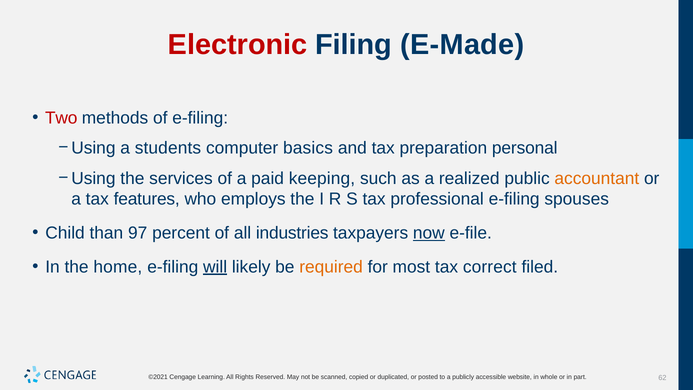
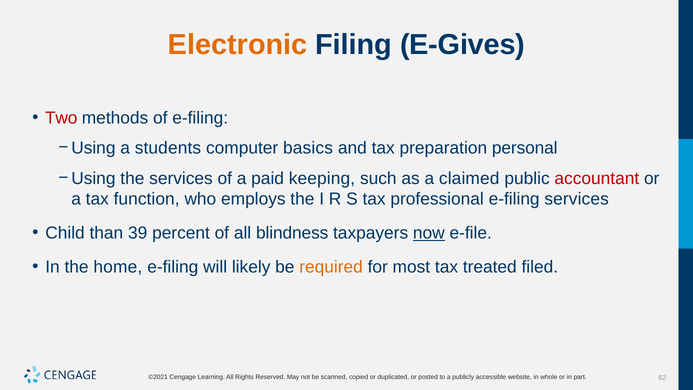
Electronic colour: red -> orange
E-Made: E-Made -> E-Gives
realized: realized -> claimed
accountant colour: orange -> red
features: features -> function
e-filing spouses: spouses -> services
97: 97 -> 39
industries: industries -> blindness
will underline: present -> none
correct: correct -> treated
